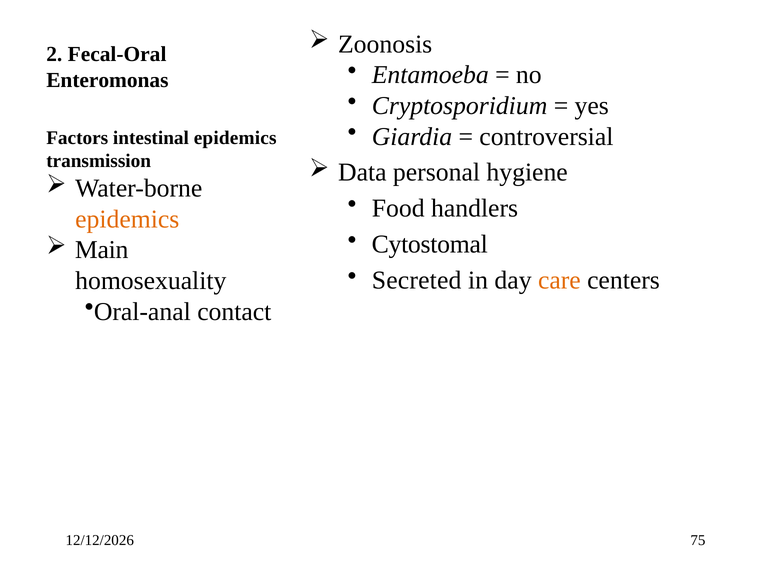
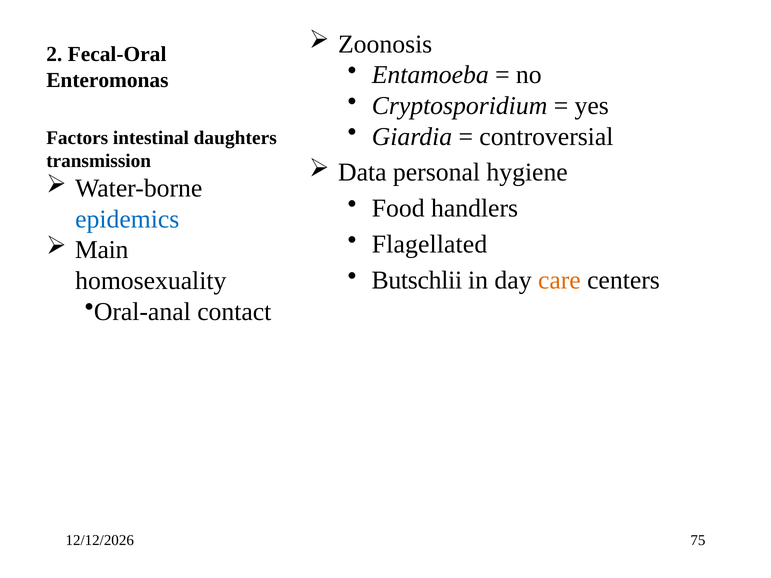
intestinal epidemics: epidemics -> daughters
epidemics at (127, 219) colour: orange -> blue
Cytostomal: Cytostomal -> Flagellated
Secreted: Secreted -> Butschlii
